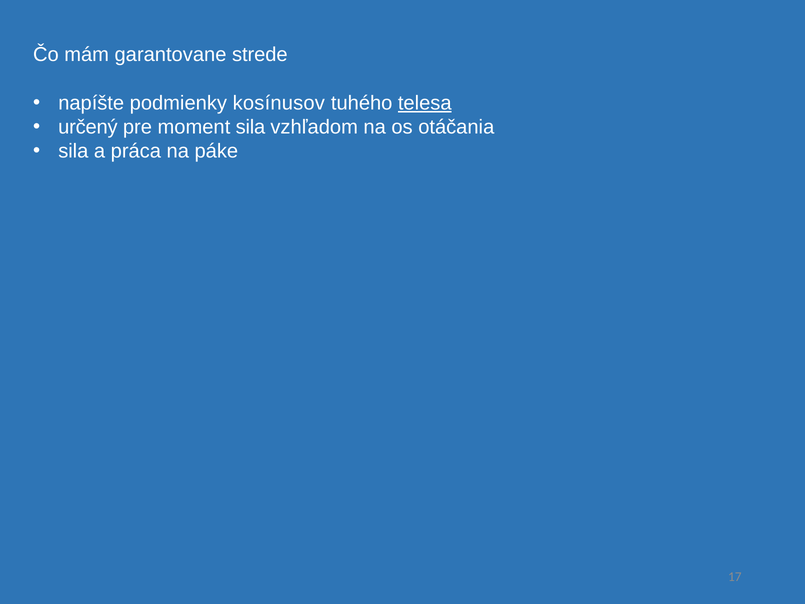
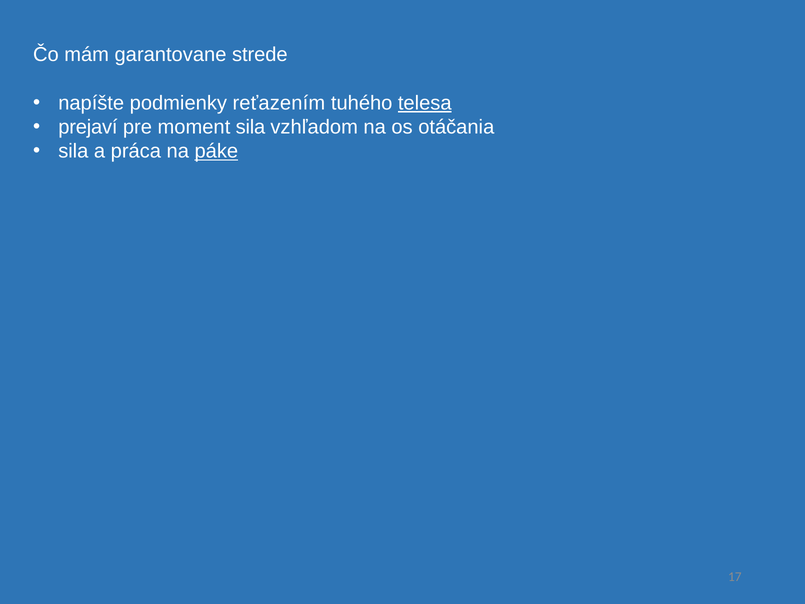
kosínusov: kosínusov -> reťazením
určený: určený -> prejaví
páke underline: none -> present
